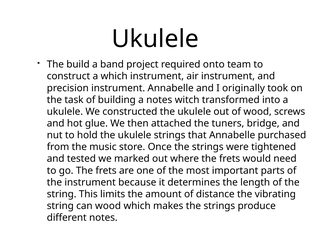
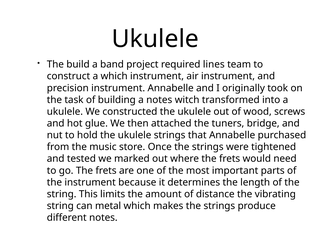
onto: onto -> lines
can wood: wood -> metal
